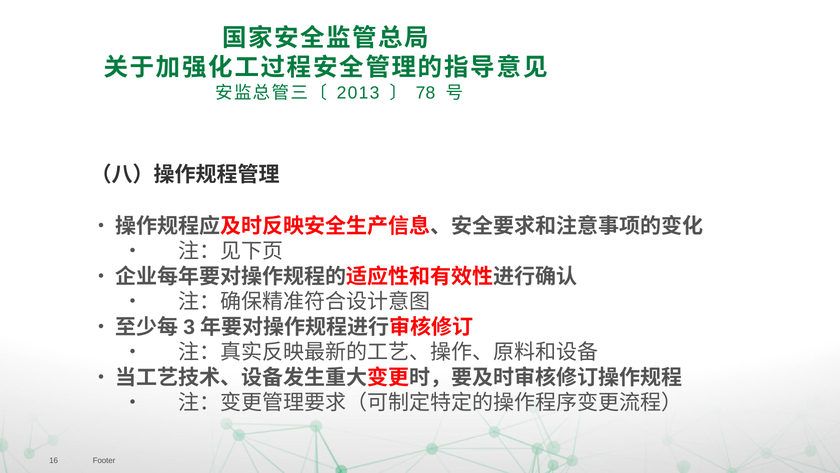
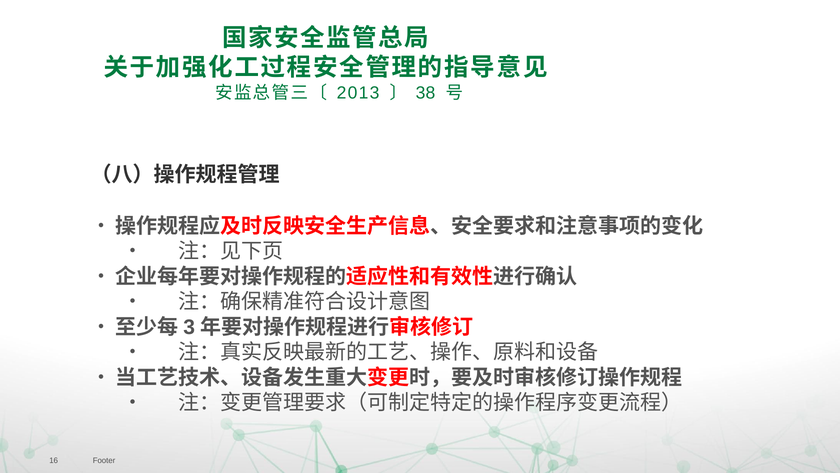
78: 78 -> 38
